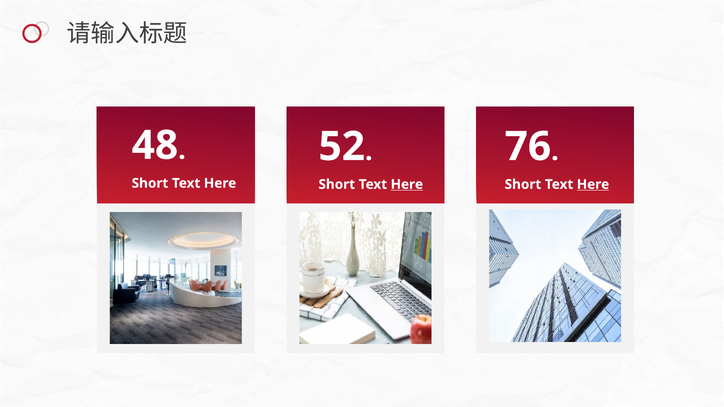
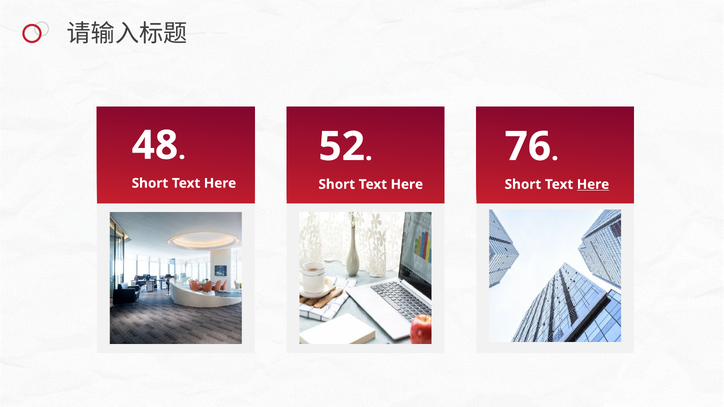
Here at (407, 184) underline: present -> none
